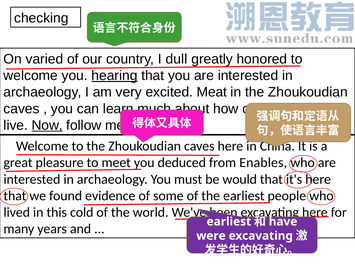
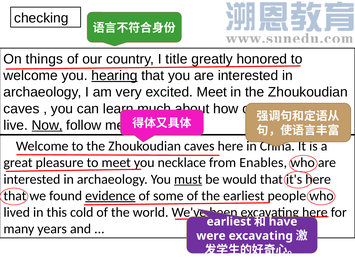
varied: varied -> things
dull: dull -> title
excited Meat: Meat -> Meet
deduced: deduced -> necklace
must underline: none -> present
evidence underline: none -> present
